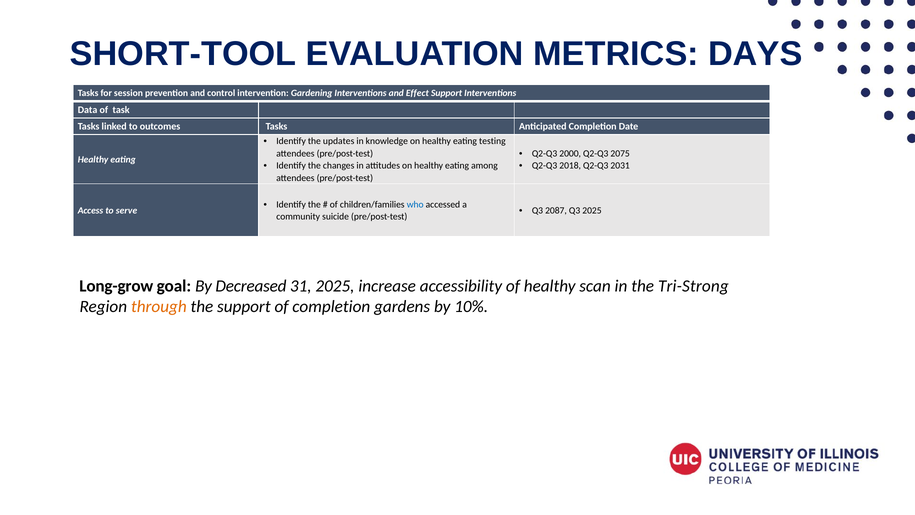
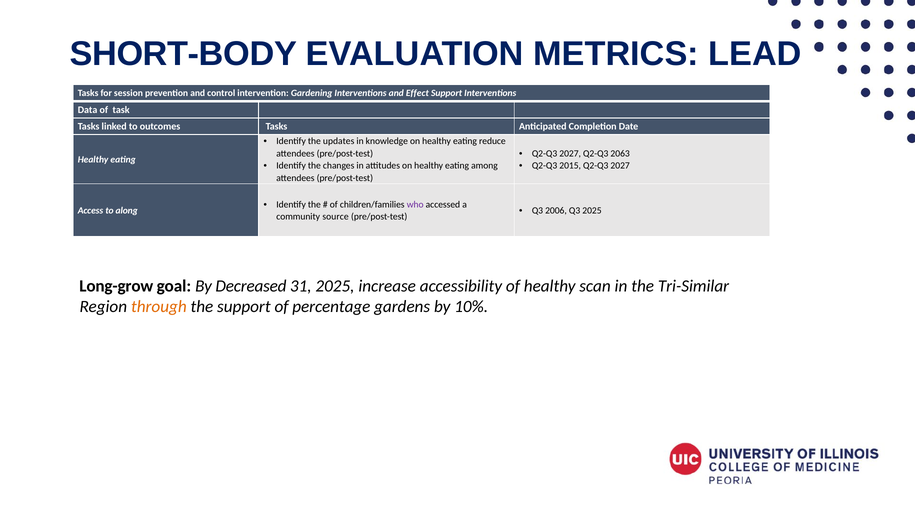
SHORT-TOOL: SHORT-TOOL -> SHORT-BODY
DAYS: DAYS -> LEAD
testing: testing -> reduce
2000 at (570, 153): 2000 -> 2027
2075: 2075 -> 2063
2018: 2018 -> 2015
2031 at (620, 166): 2031 -> 2027
who colour: blue -> purple
2087: 2087 -> 2006
serve: serve -> along
suicide: suicide -> source
Tri-Strong: Tri-Strong -> Tri-Similar
of completion: completion -> percentage
